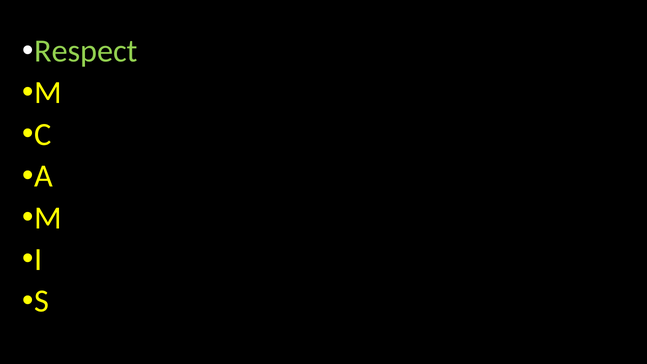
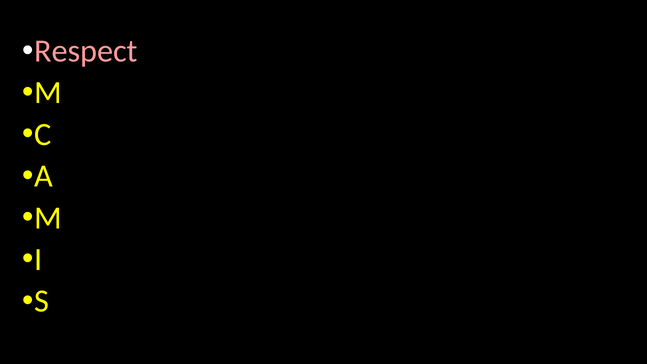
Respect colour: light green -> pink
